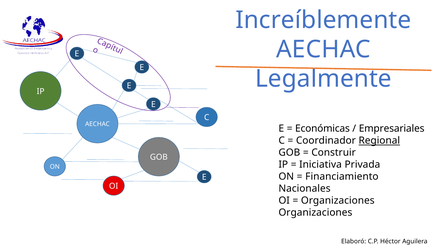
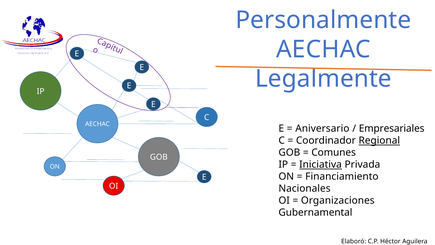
Increíblemente: Increíblemente -> Personalmente
Económicas: Económicas -> Aniversario
Construir: Construir -> Comunes
Iniciativa underline: none -> present
Organizaciones at (315, 212): Organizaciones -> Gubernamental
